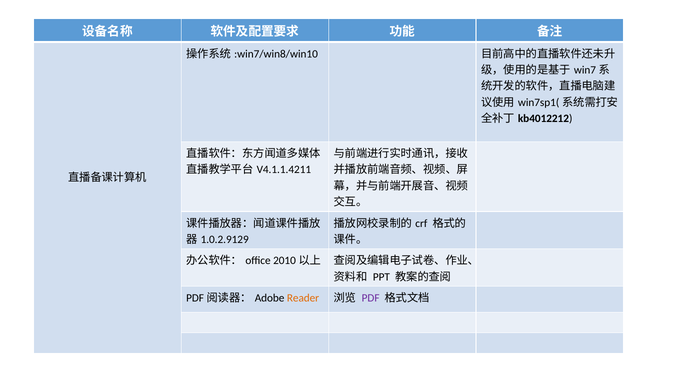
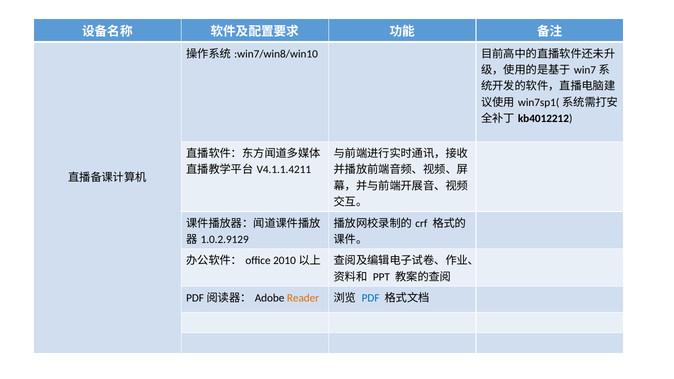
PDF colour: purple -> blue
